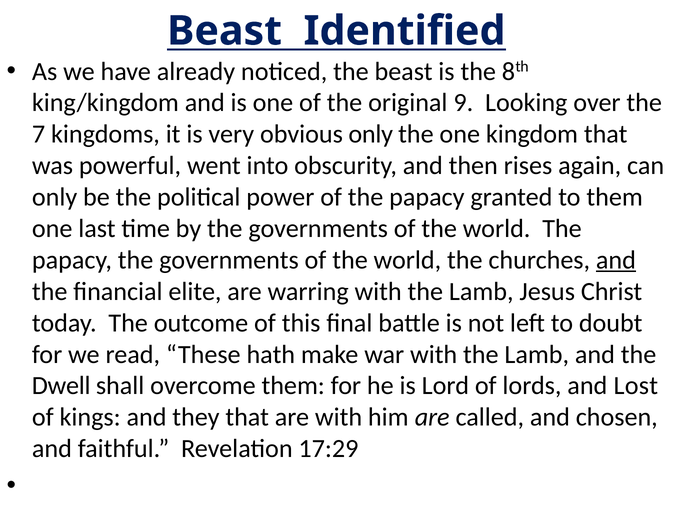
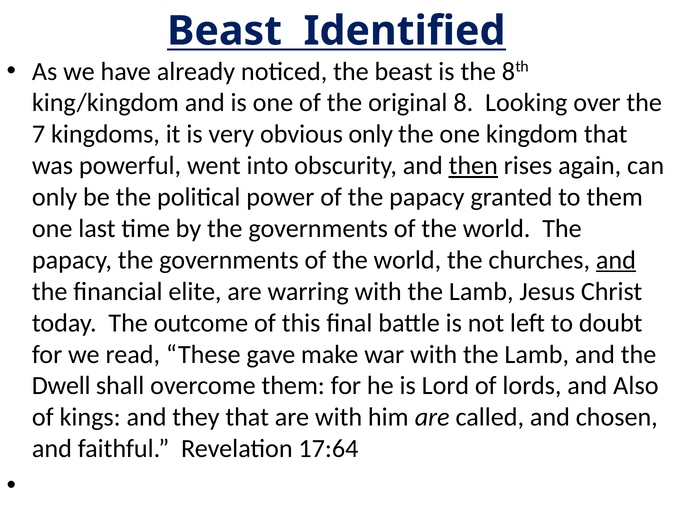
9: 9 -> 8
then underline: none -> present
hath: hath -> gave
Lost: Lost -> Also
17:29: 17:29 -> 17:64
